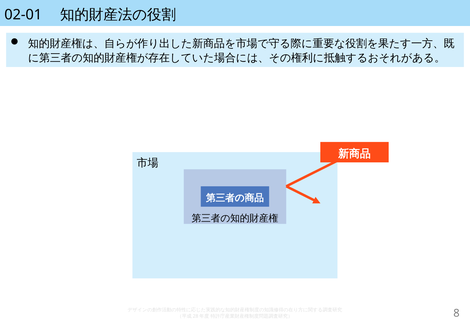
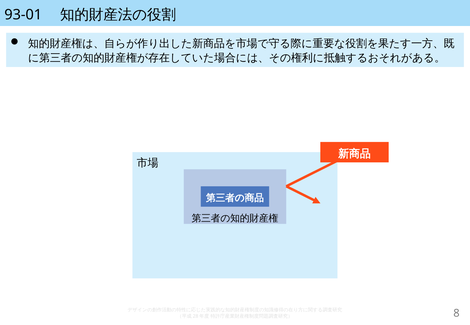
02-01: 02-01 -> 93-01
